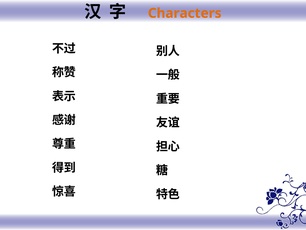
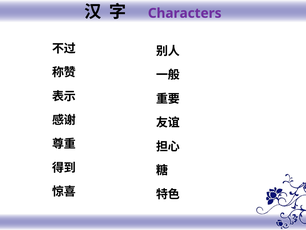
Characters colour: orange -> purple
